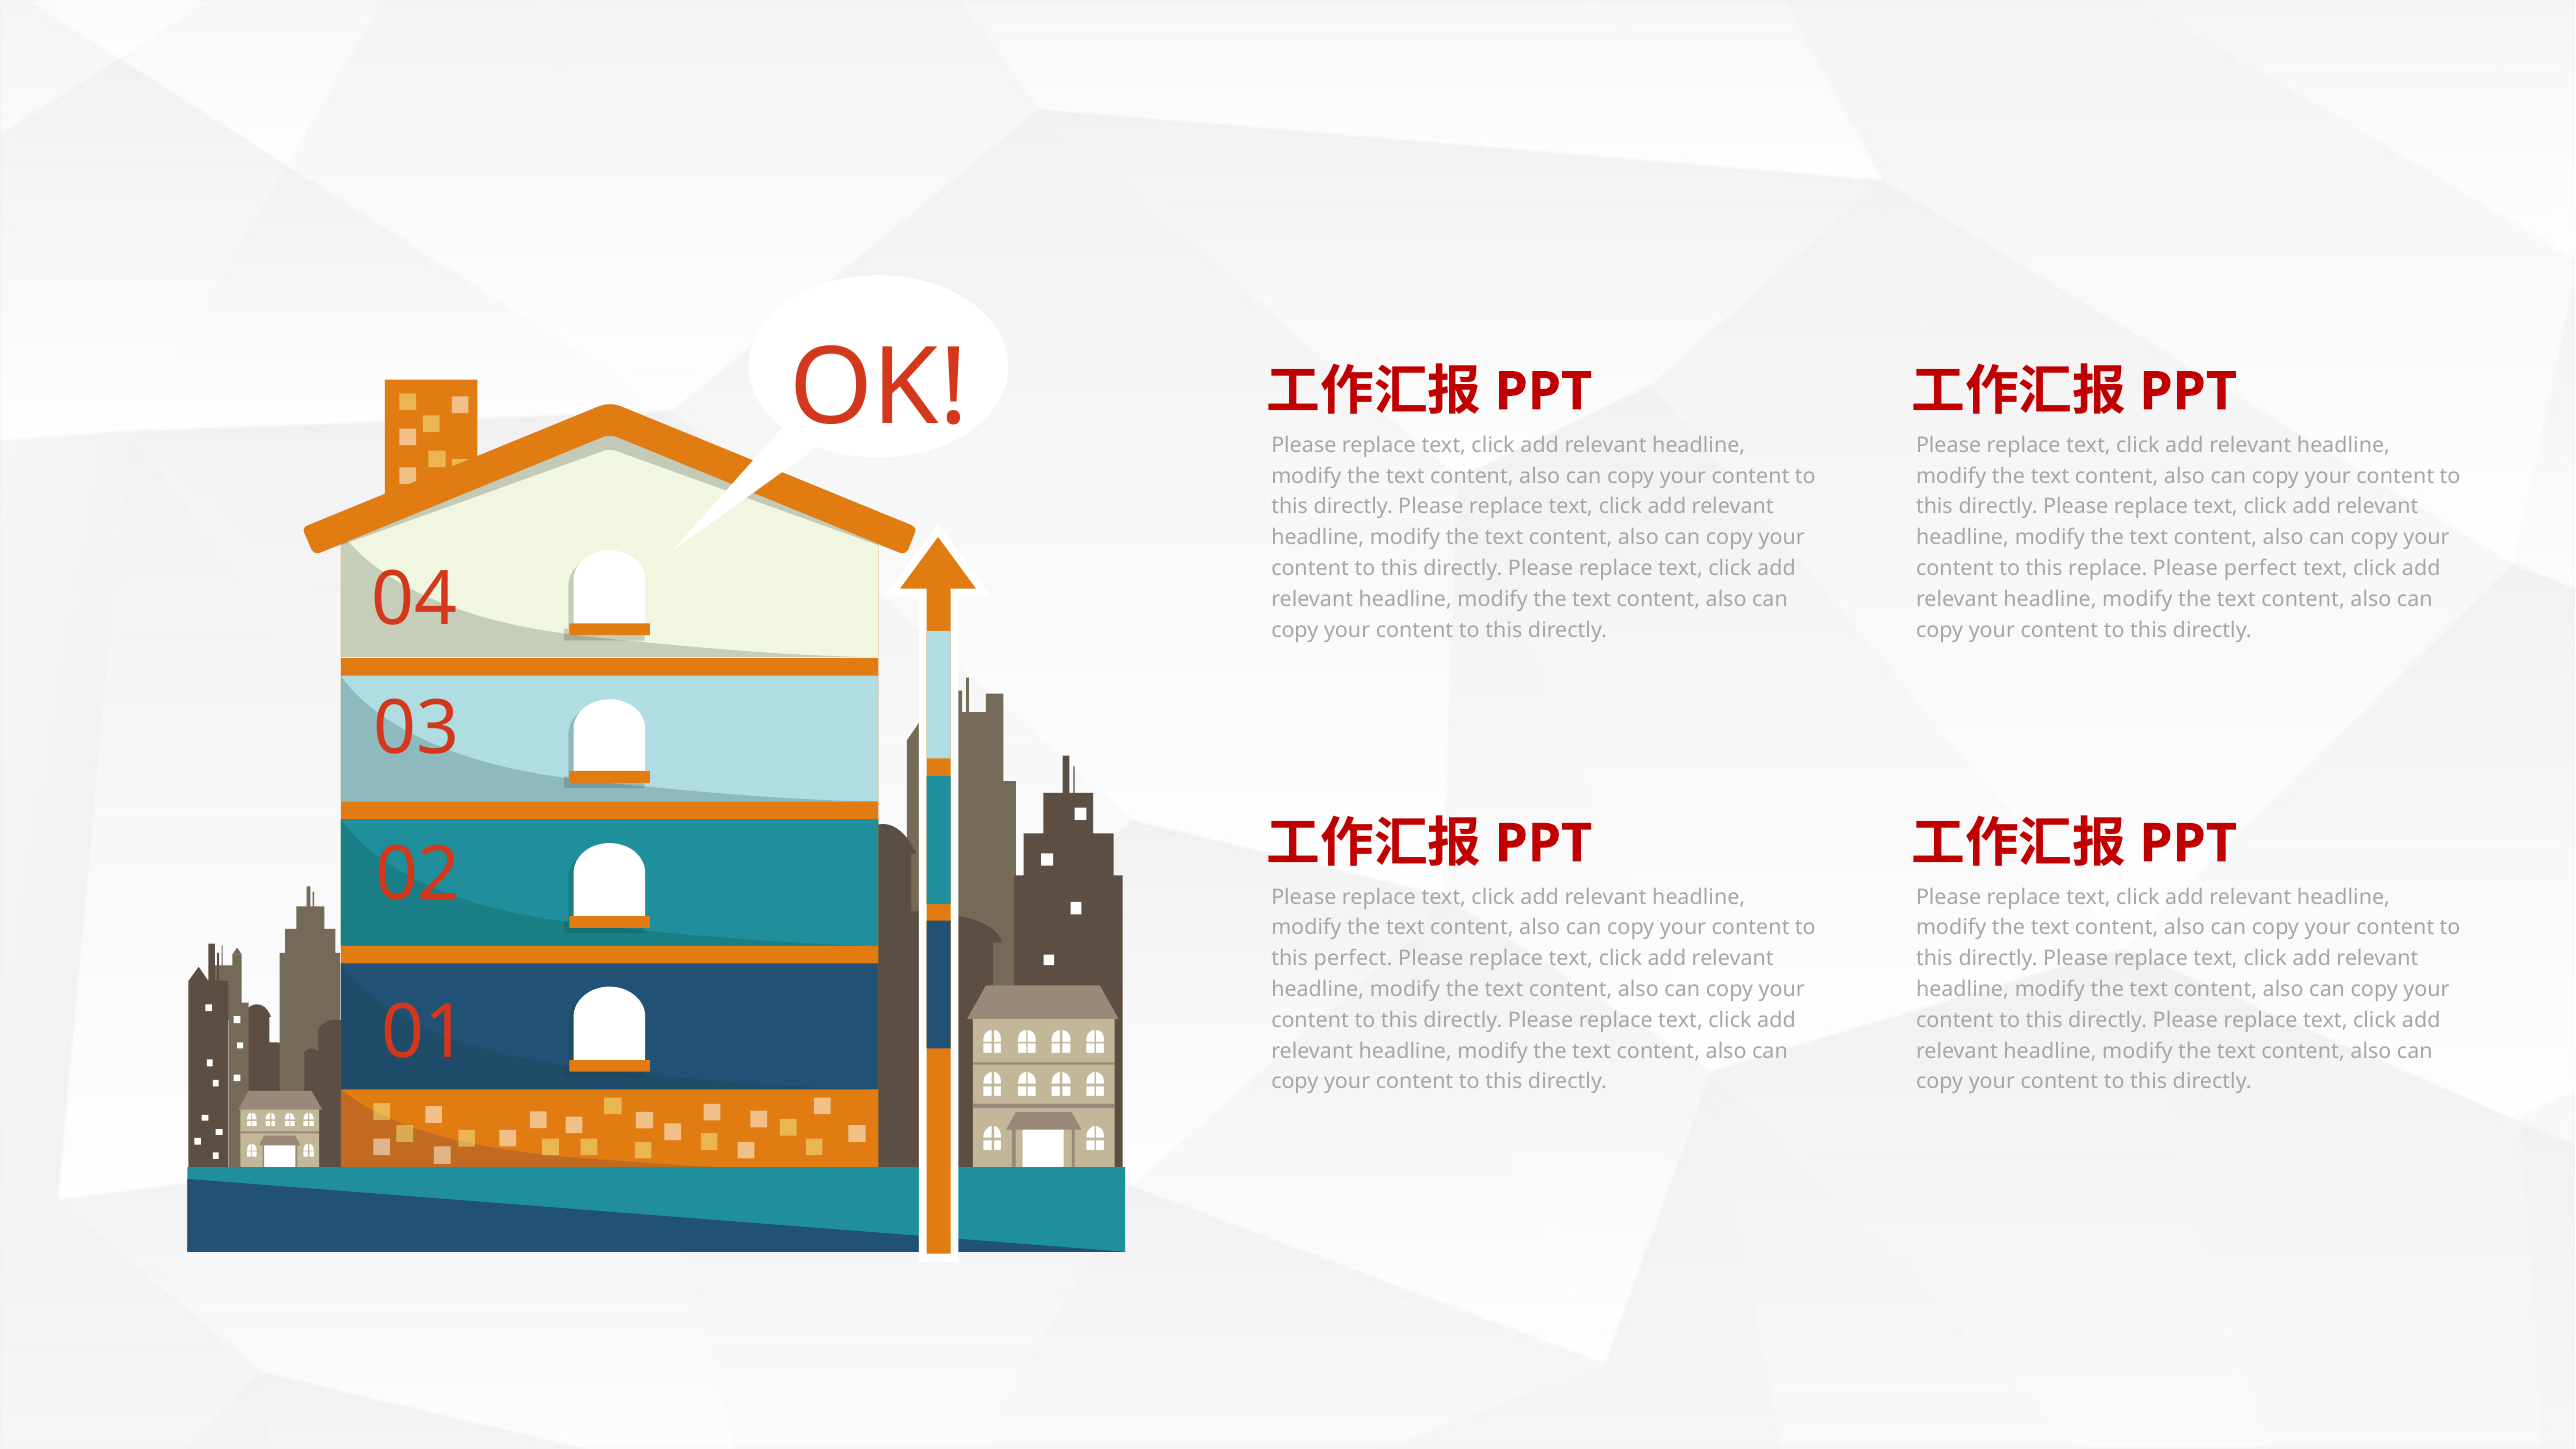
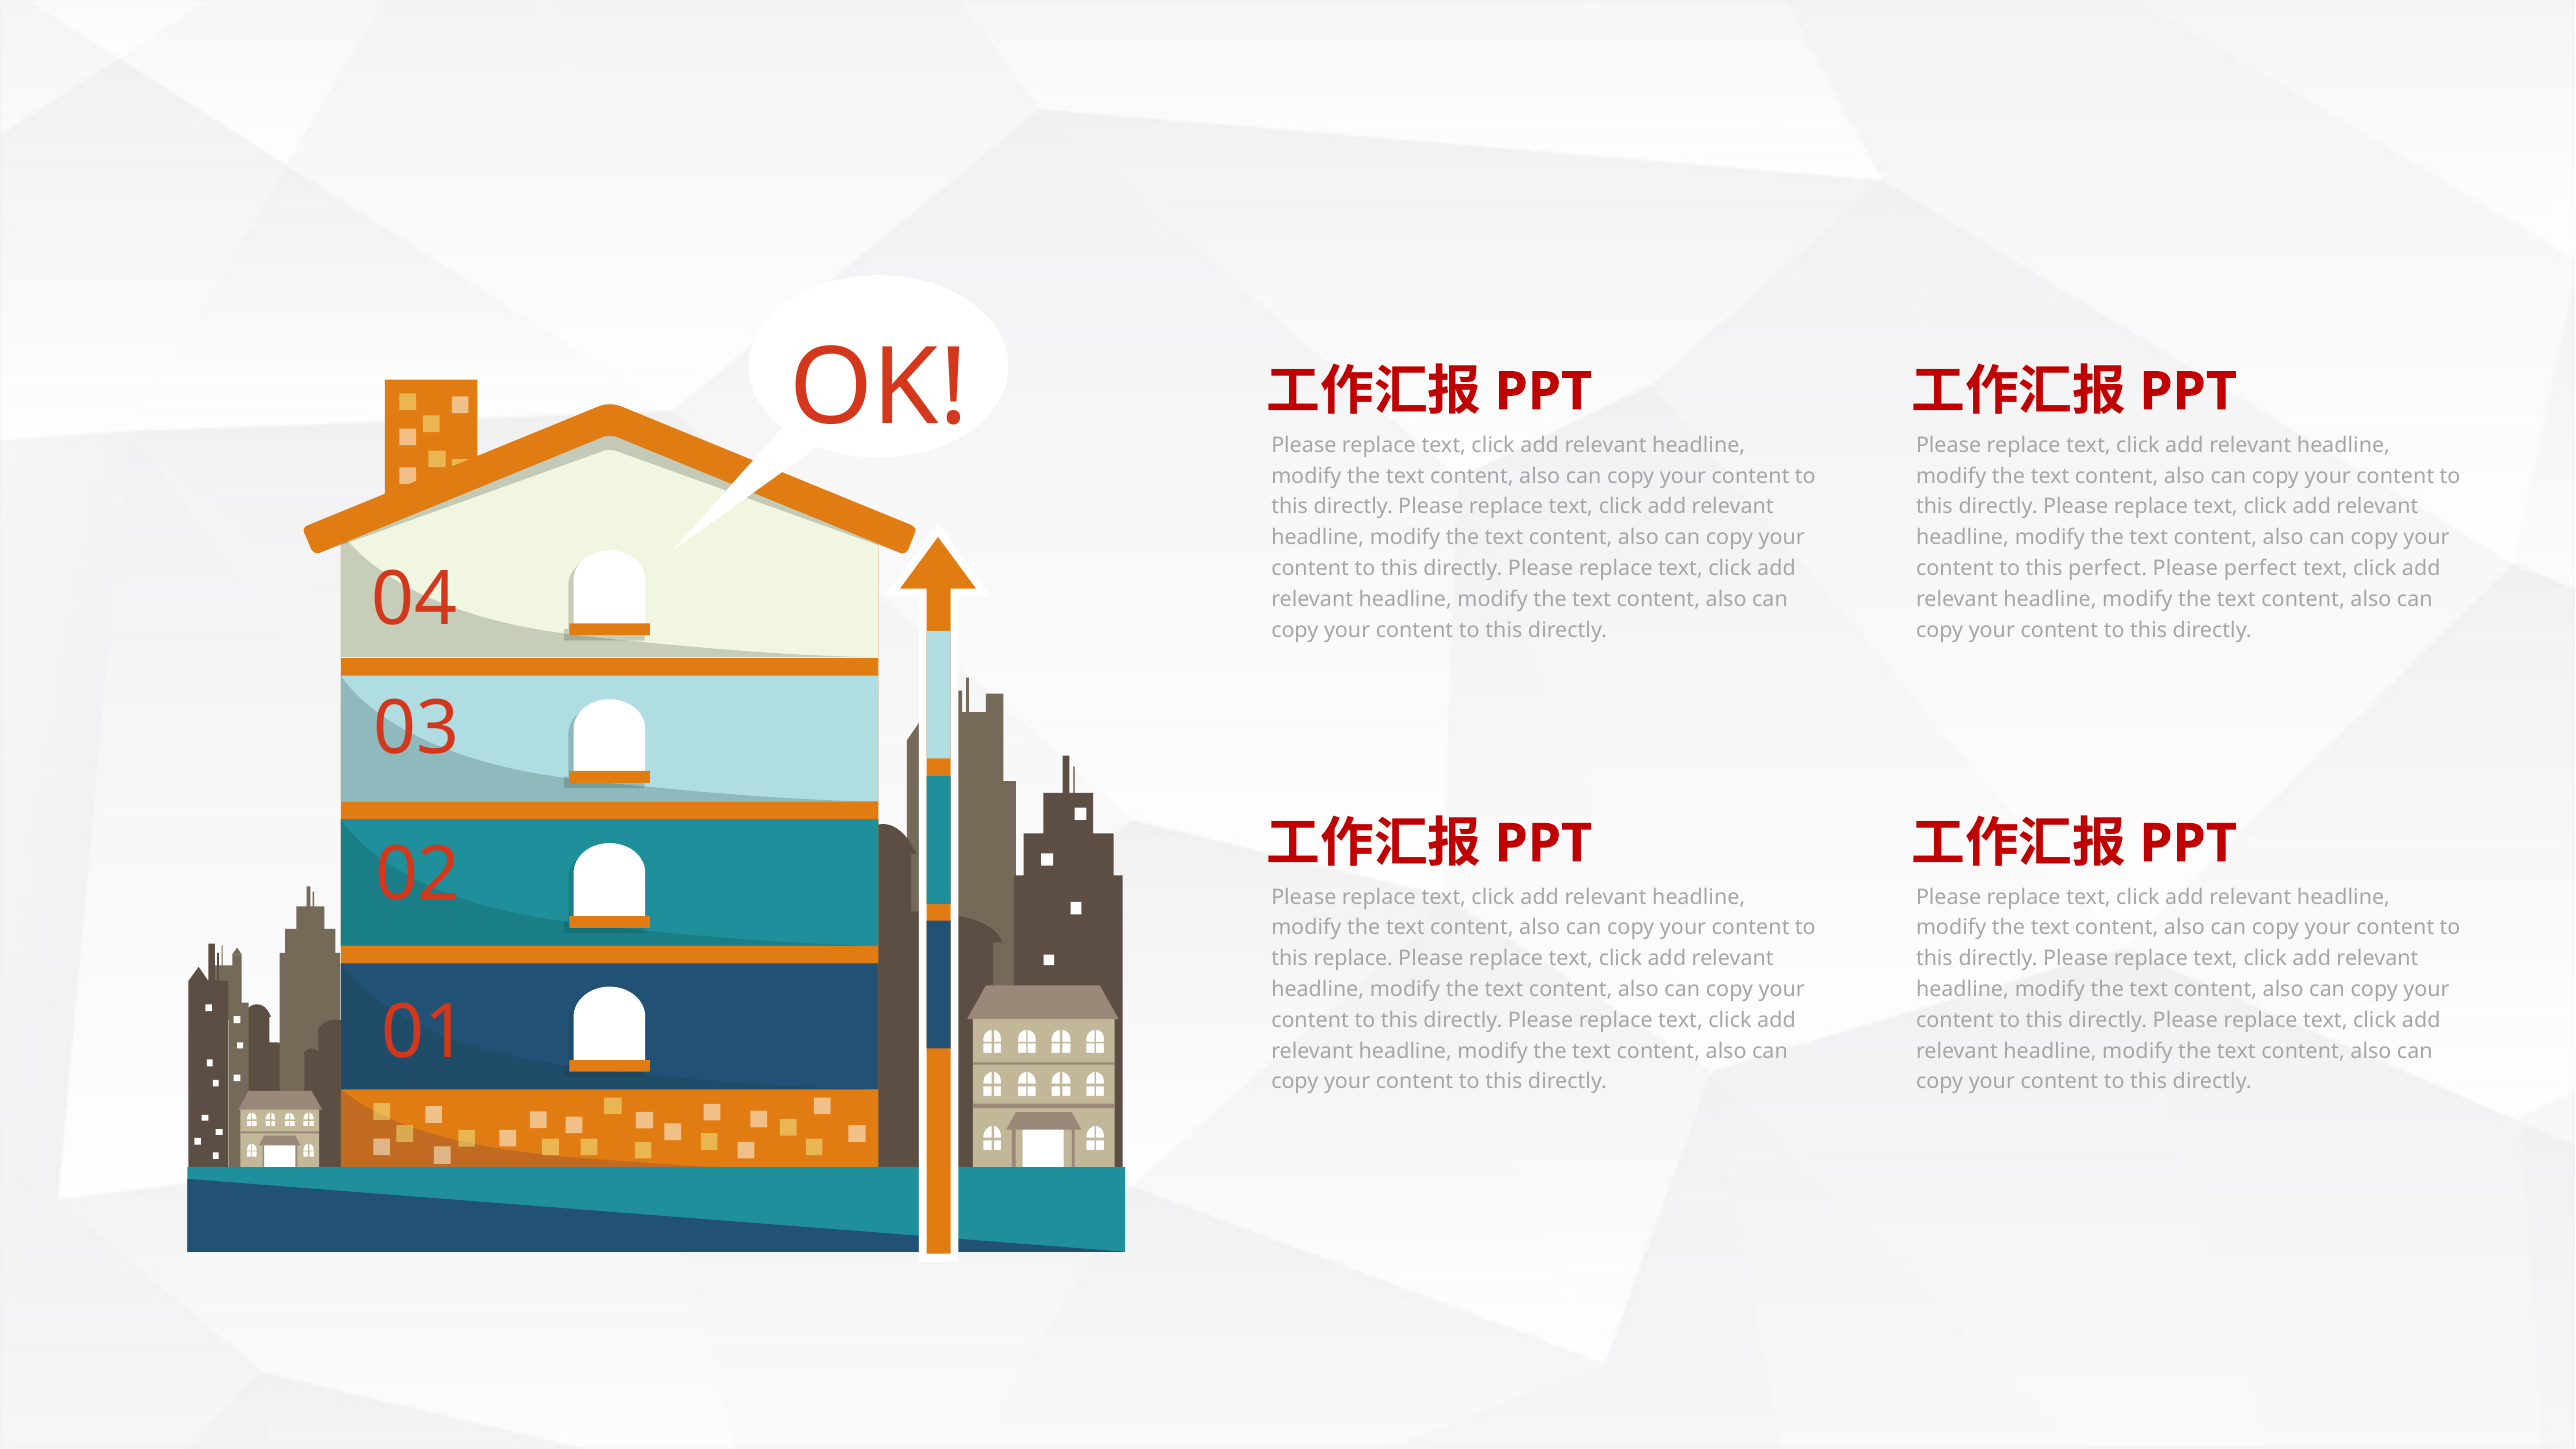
this replace: replace -> perfect
this perfect: perfect -> replace
